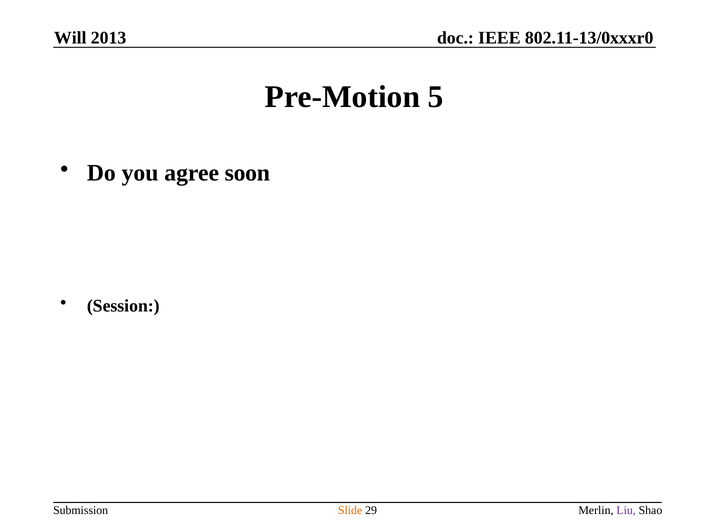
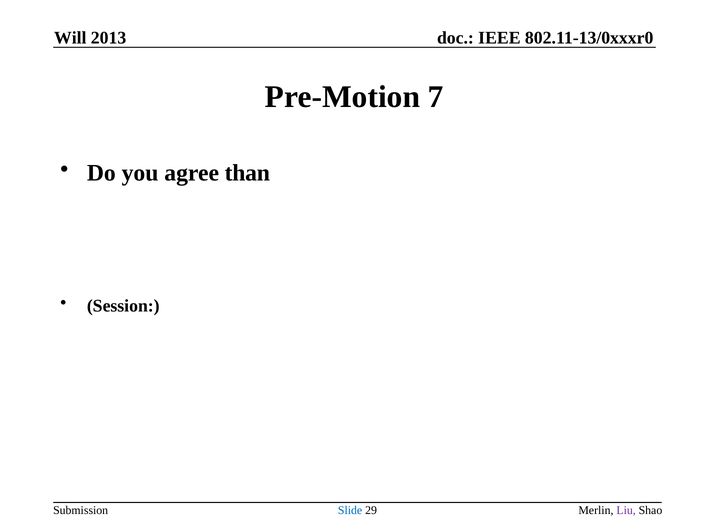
5: 5 -> 7
soon: soon -> than
Slide colour: orange -> blue
